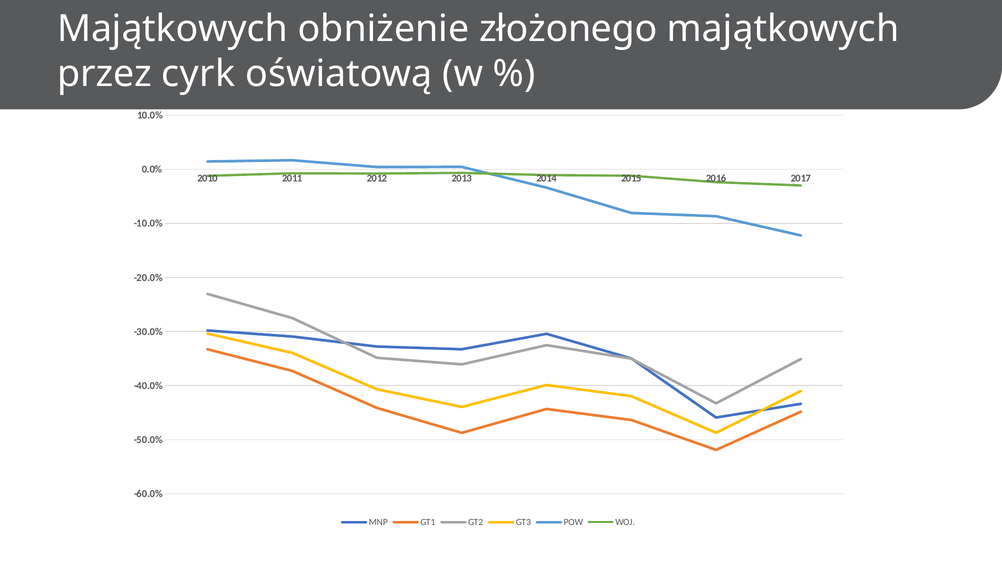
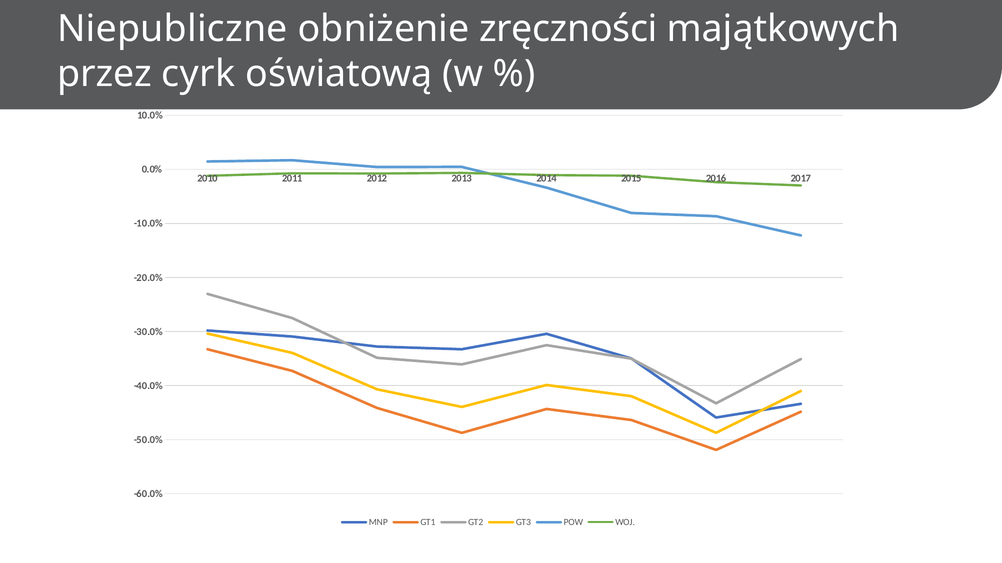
Majątkowych at (173, 29): Majątkowych -> Niepubliczne
złożonego: złożonego -> zręczności
